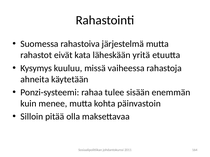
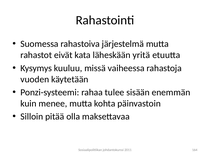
ahneita: ahneita -> vuoden
